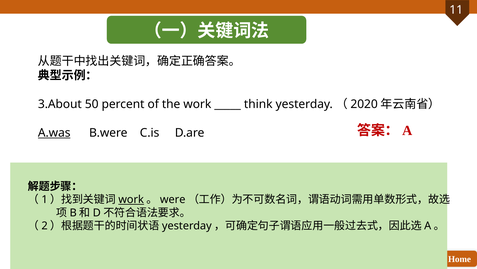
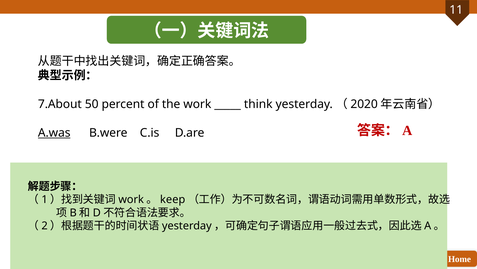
3.About: 3.About -> 7.About
work at (131, 199) underline: present -> none
were: were -> keep
